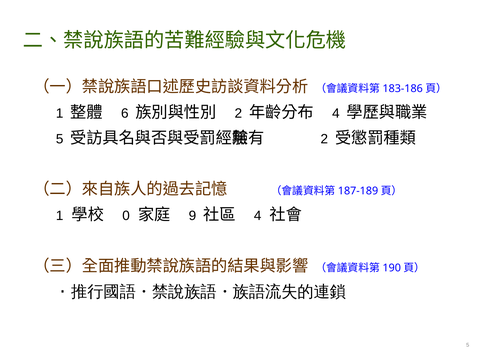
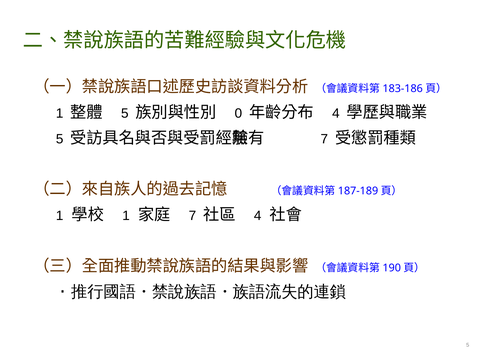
6 at (125, 113): 6 -> 5
2 at (238, 113): 2 -> 0
2 at (324, 139): 2 -> 7
0 at (126, 216): 0 -> 1
9 at (192, 216): 9 -> 7
